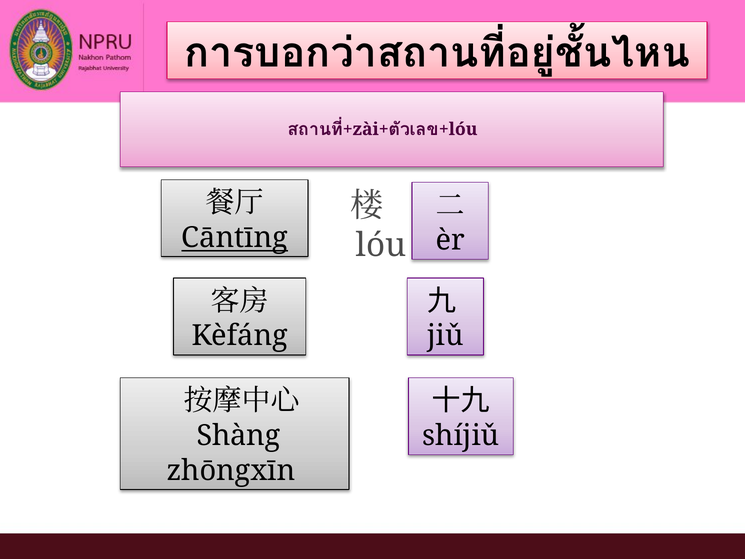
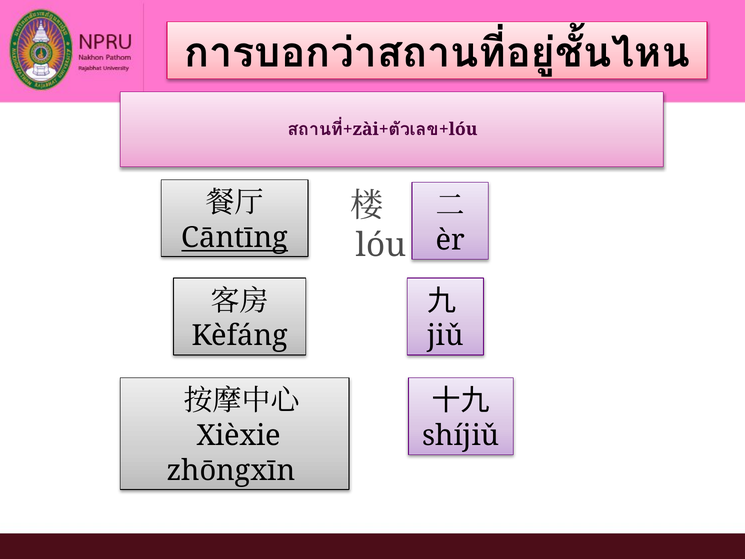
Shàng: Shàng -> Xièxie
